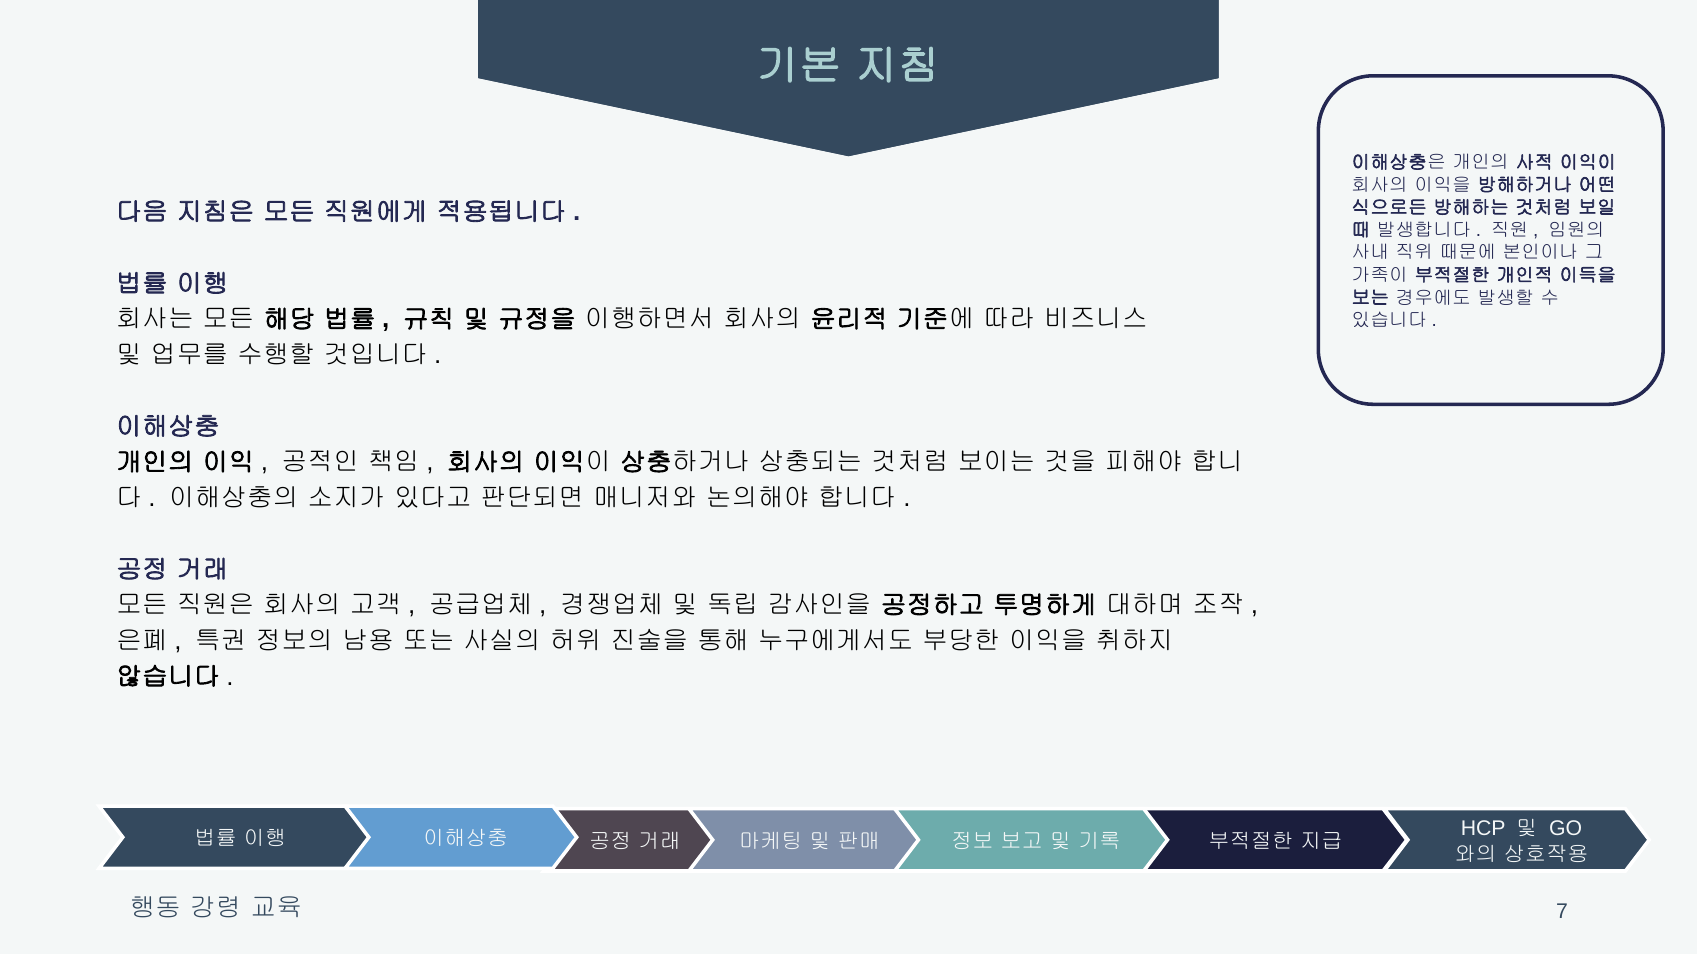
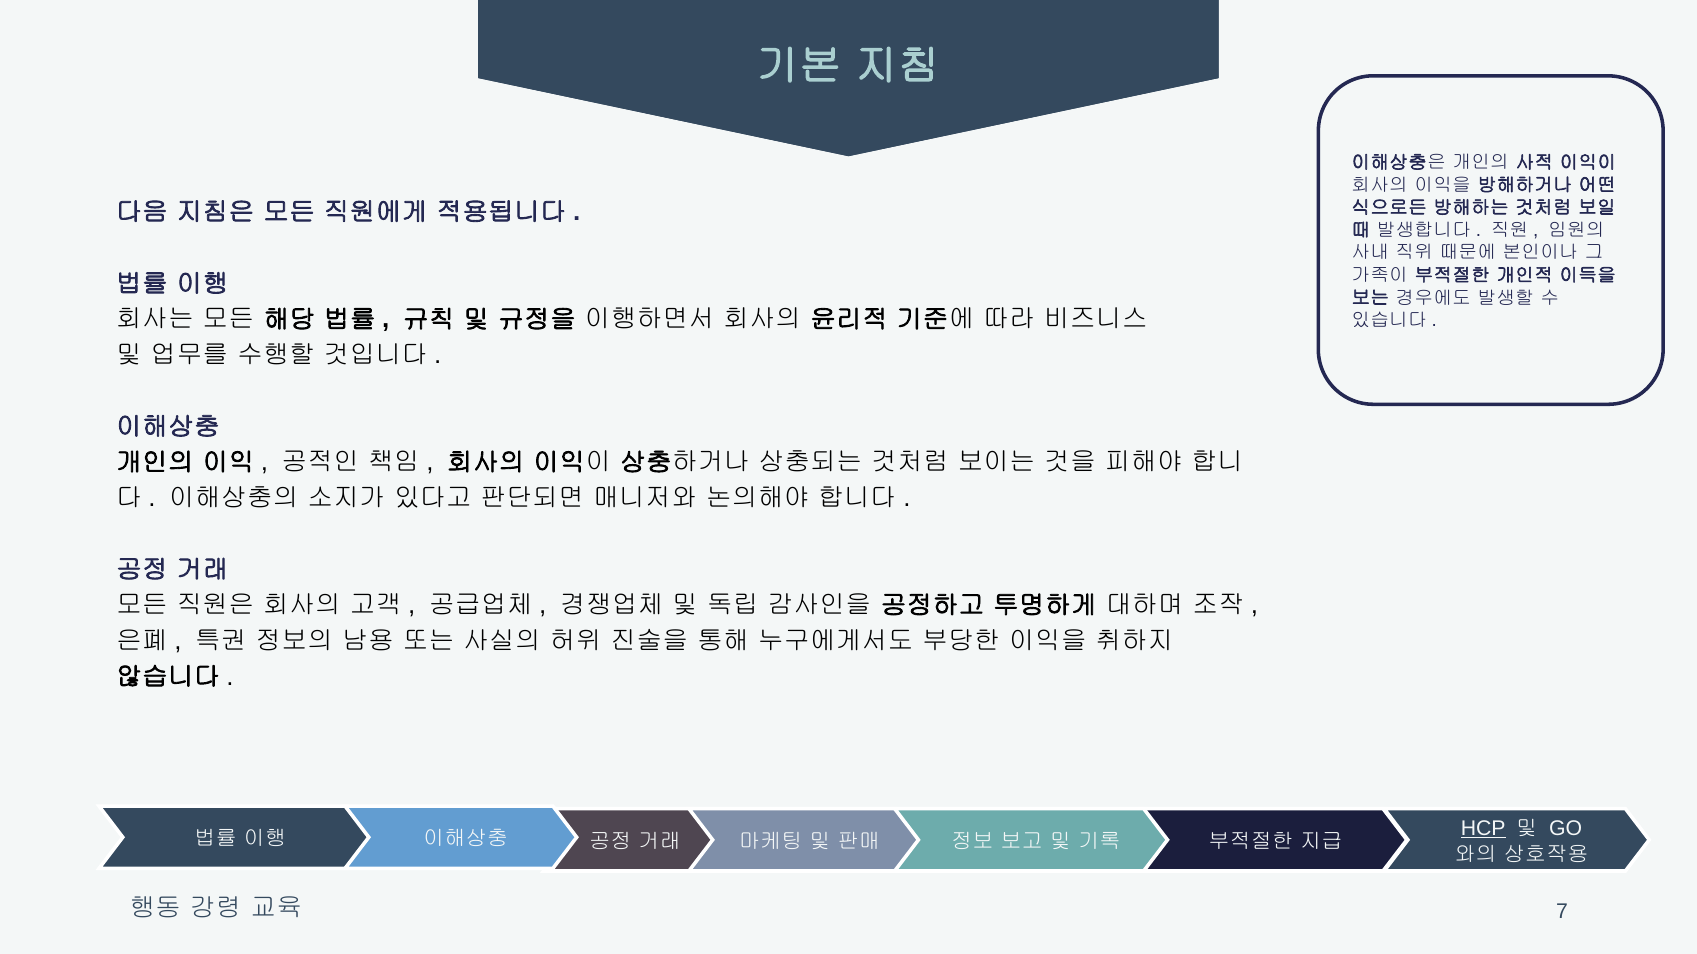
HCP underline: none -> present
